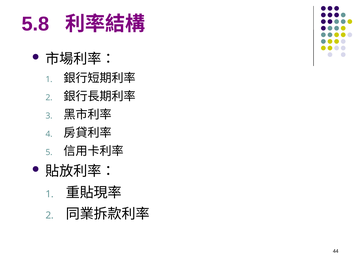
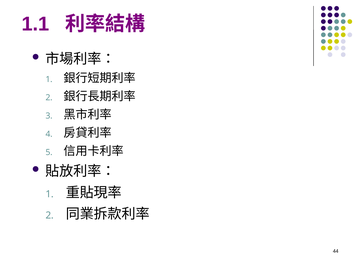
5.8: 5.8 -> 1.1
